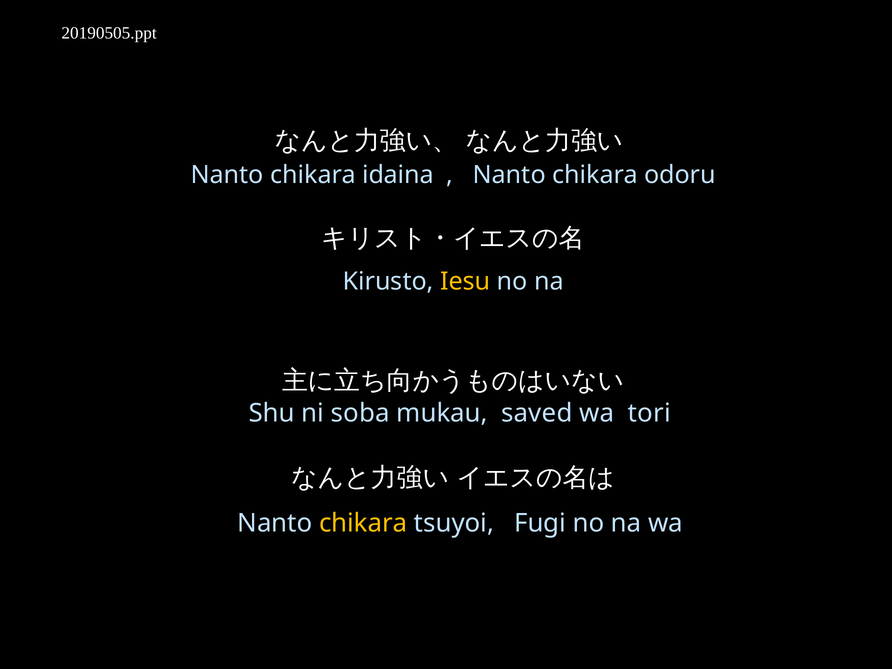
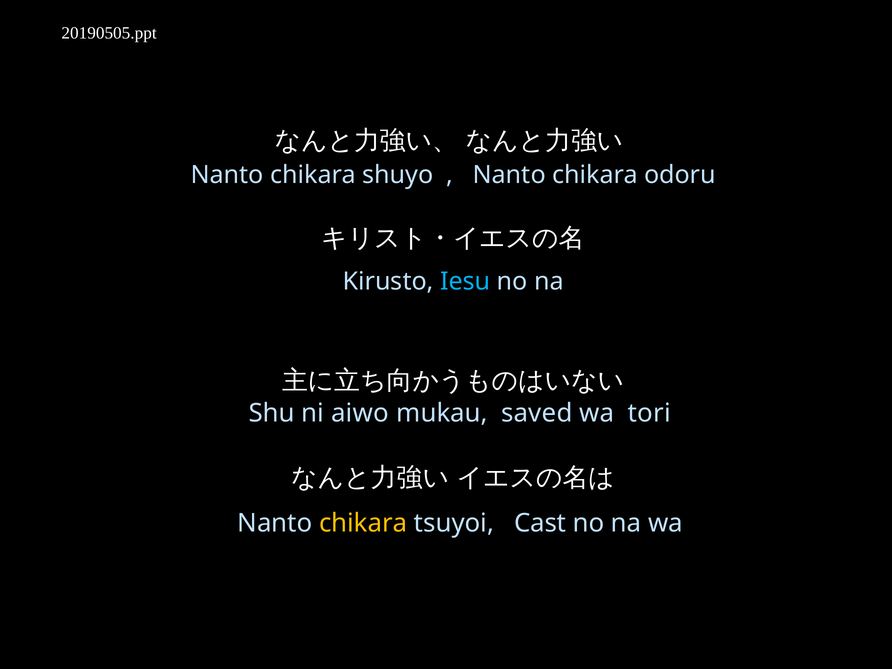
idaina: idaina -> shuyo
Iesu colour: yellow -> light blue
soba: soba -> aiwo
Fugi: Fugi -> Cast
